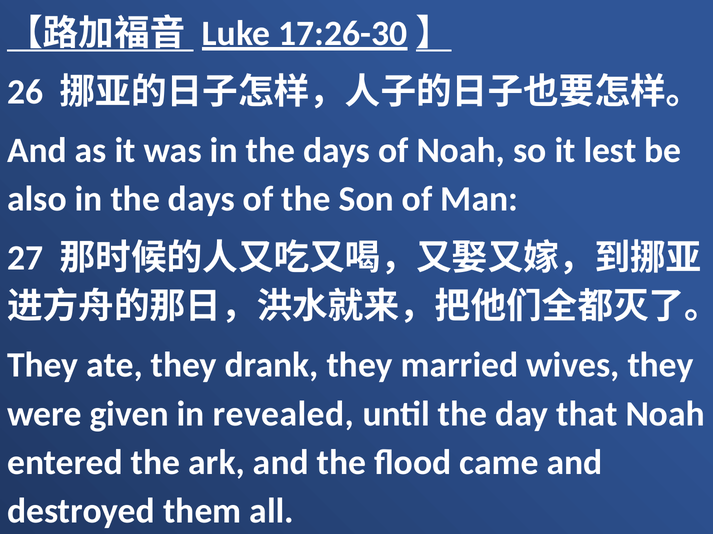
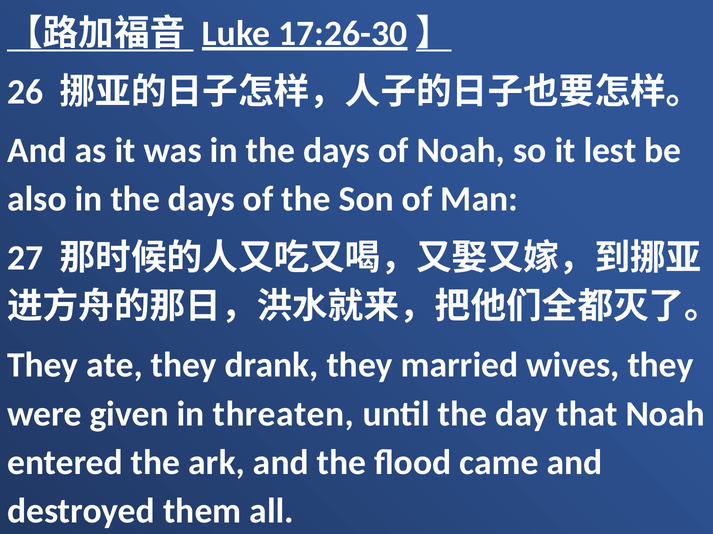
revealed: revealed -> threaten
